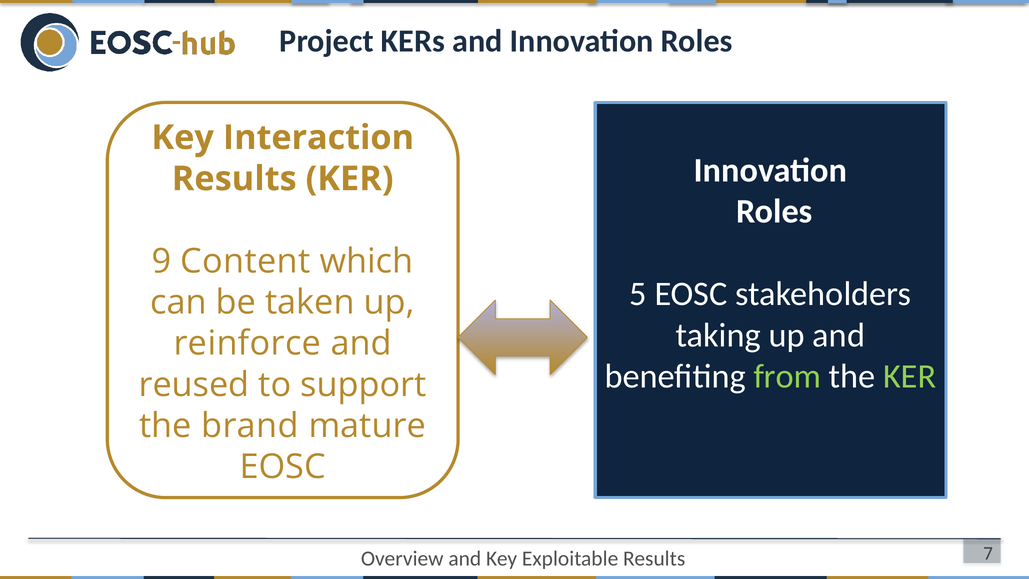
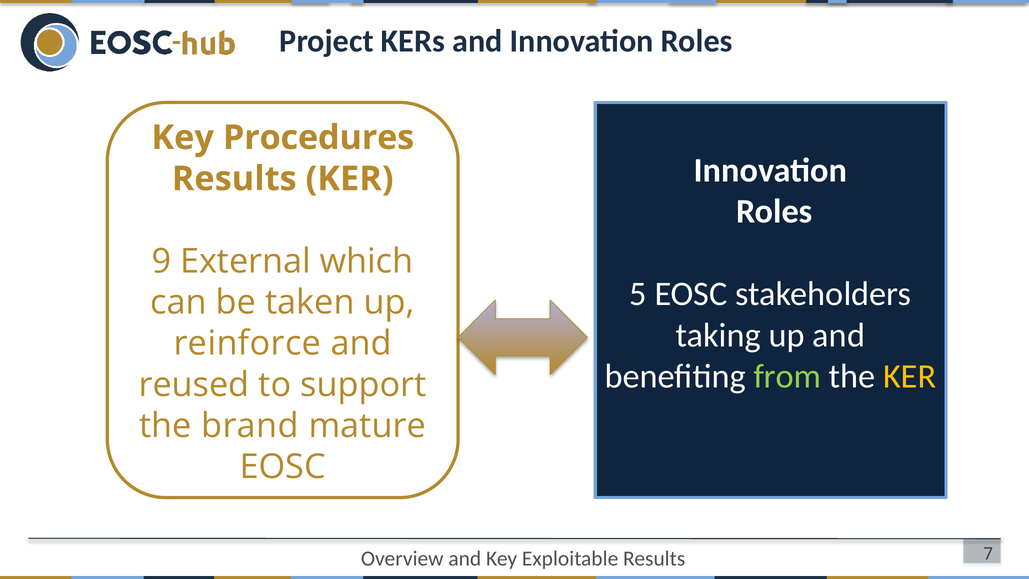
Interaction: Interaction -> Procedures
Content: Content -> External
KER at (910, 376) colour: light green -> yellow
